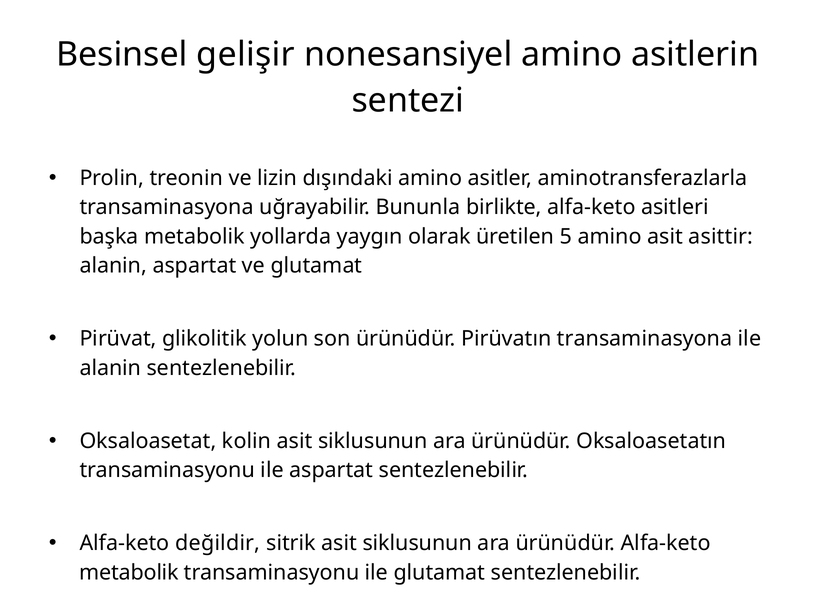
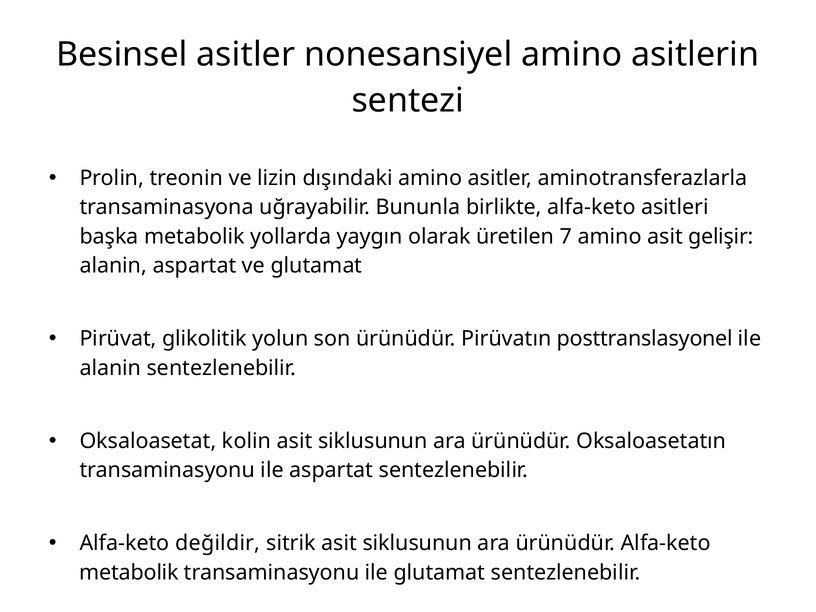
Besinsel gelişir: gelişir -> asitler
5: 5 -> 7
asittir: asittir -> gelişir
Pirüvatın transaminasyona: transaminasyona -> posttranslasyonel
